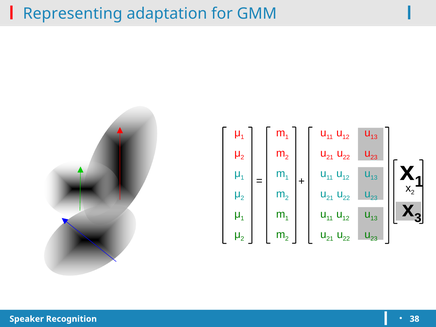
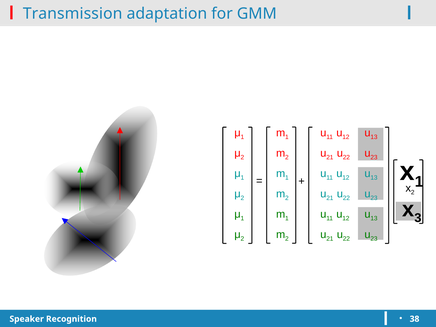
Representing: Representing -> Transmission
